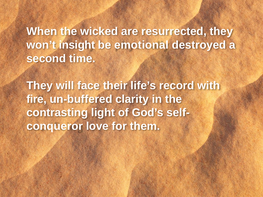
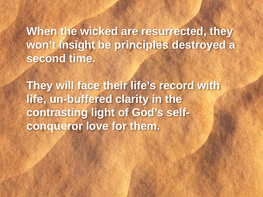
emotional: emotional -> principles
fire: fire -> life
